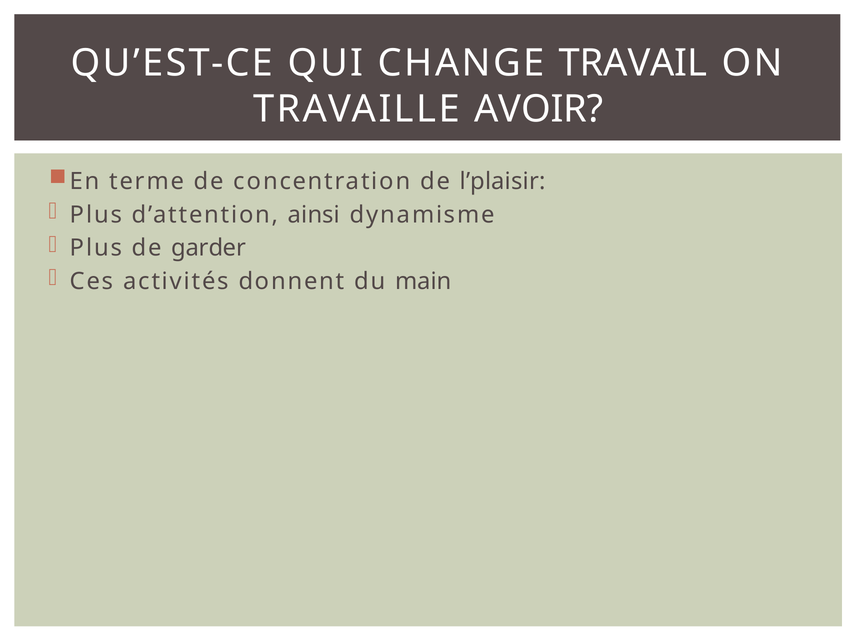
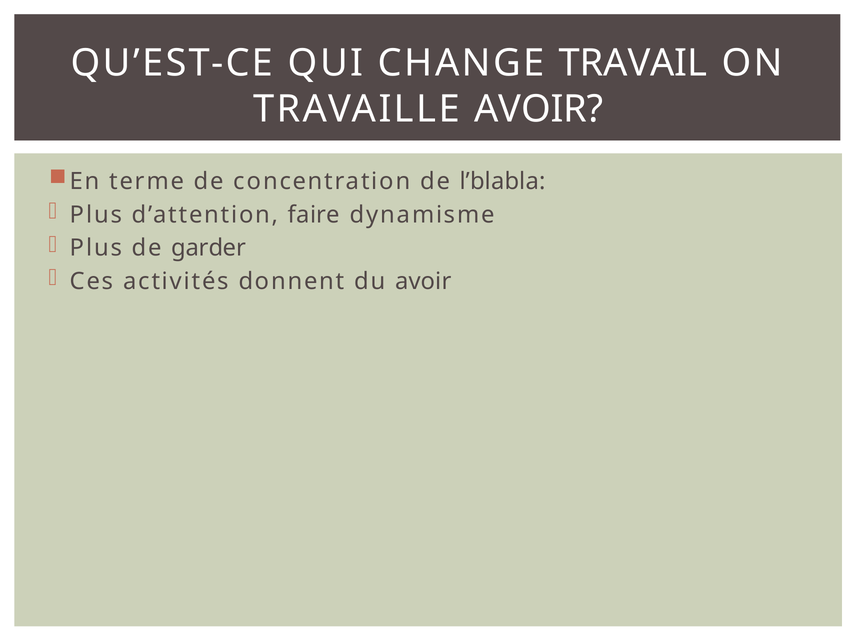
l’plaisir: l’plaisir -> l’blabla
ainsi: ainsi -> faire
du main: main -> avoir
